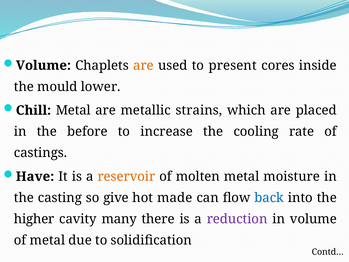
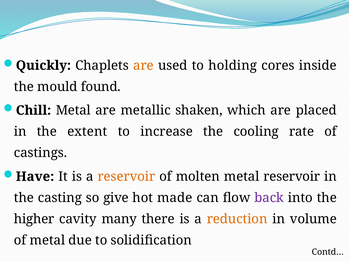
Volume at (43, 65): Volume -> Quickly
present: present -> holding
lower: lower -> found
strains: strains -> shaken
before: before -> extent
metal moisture: moisture -> reservoir
back colour: blue -> purple
reduction colour: purple -> orange
